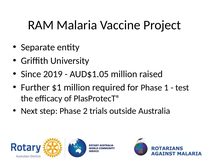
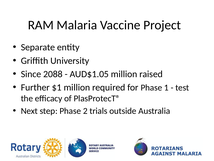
2019: 2019 -> 2088
